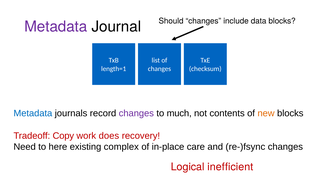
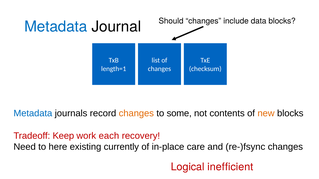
Metadata at (56, 27) colour: purple -> blue
changes at (136, 114) colour: purple -> orange
much: much -> some
Copy: Copy -> Keep
does: does -> each
complex: complex -> currently
